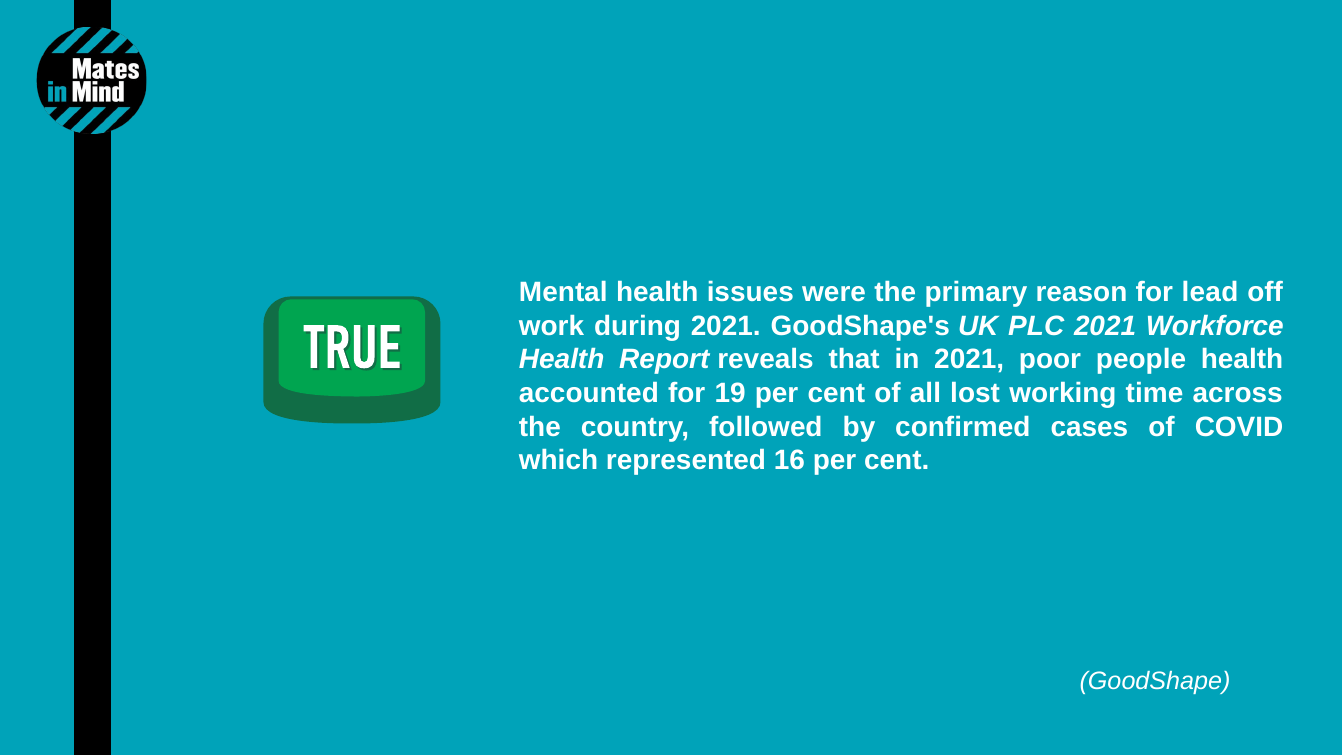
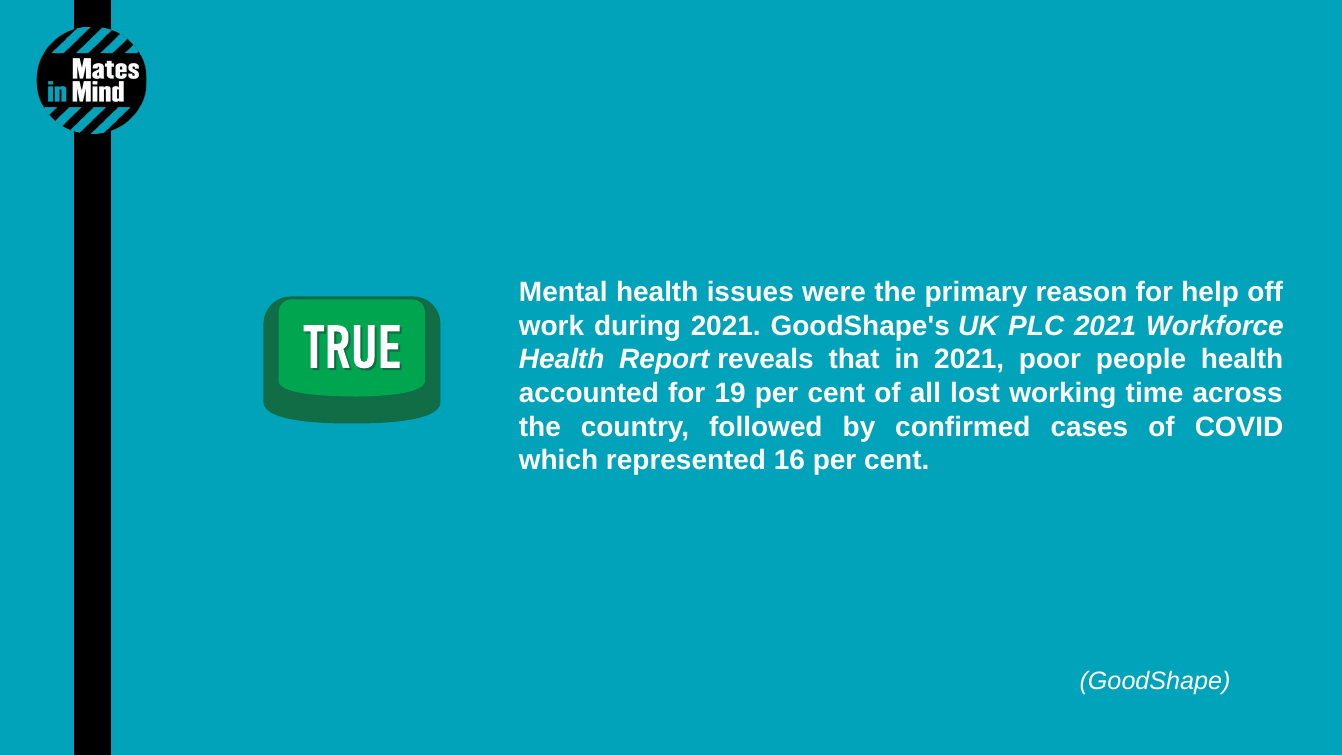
lead: lead -> help
